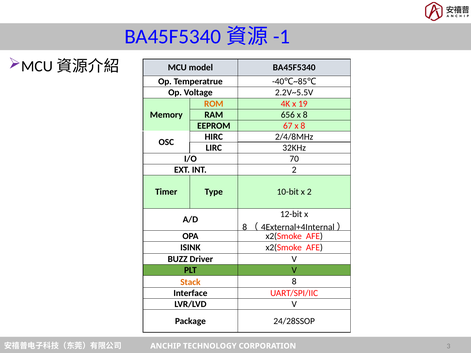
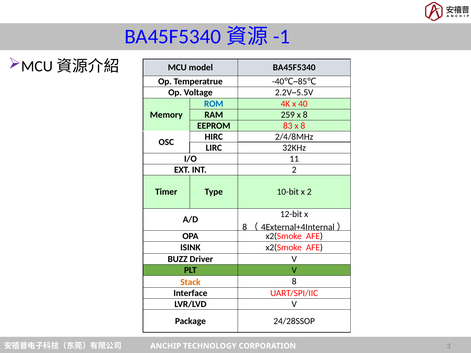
ROM colour: orange -> blue
19: 19 -> 40
656: 656 -> 259
67: 67 -> 83
70: 70 -> 11
